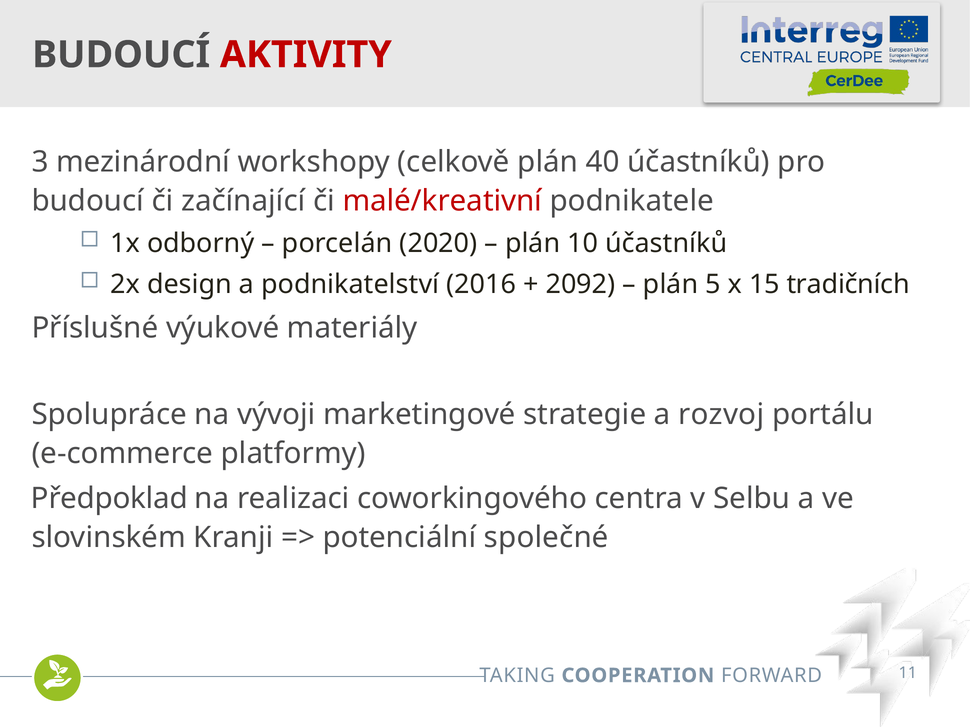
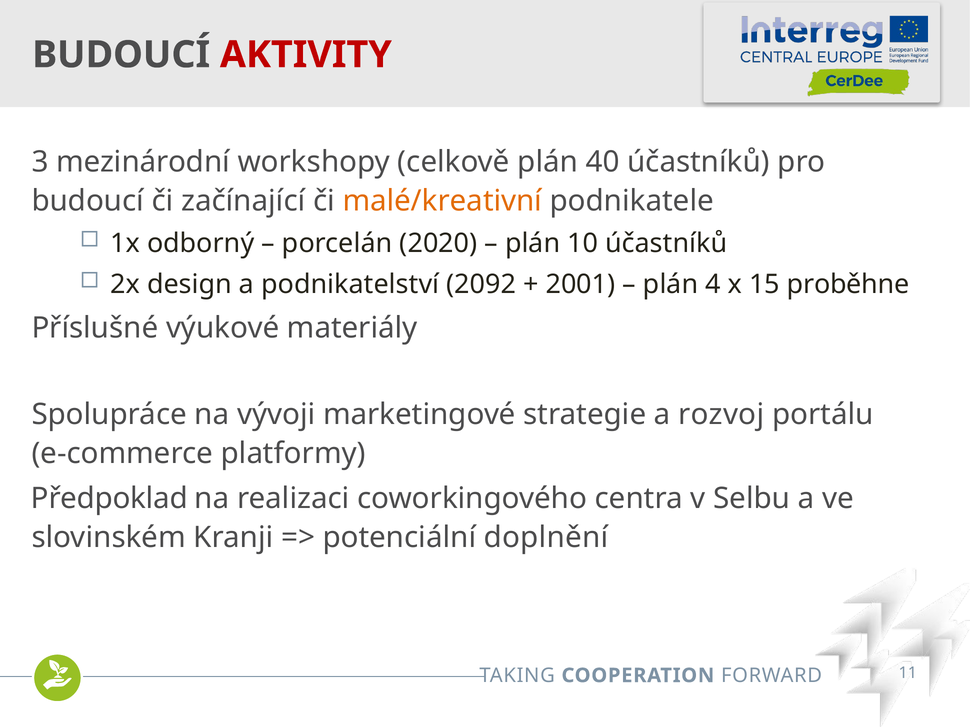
malé/kreativní colour: red -> orange
2016: 2016 -> 2092
2092: 2092 -> 2001
5: 5 -> 4
tradičních: tradičních -> proběhne
společné: společné -> doplnění
